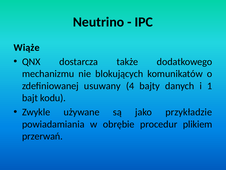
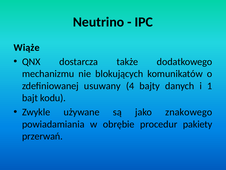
przykładzie: przykładzie -> znakowego
plikiem: plikiem -> pakiety
